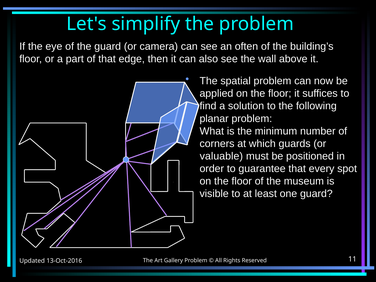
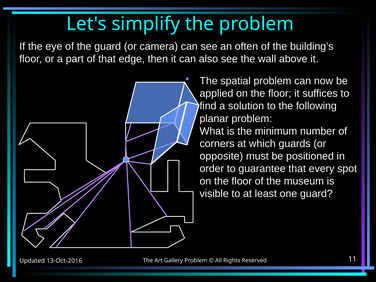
valuable: valuable -> opposite
